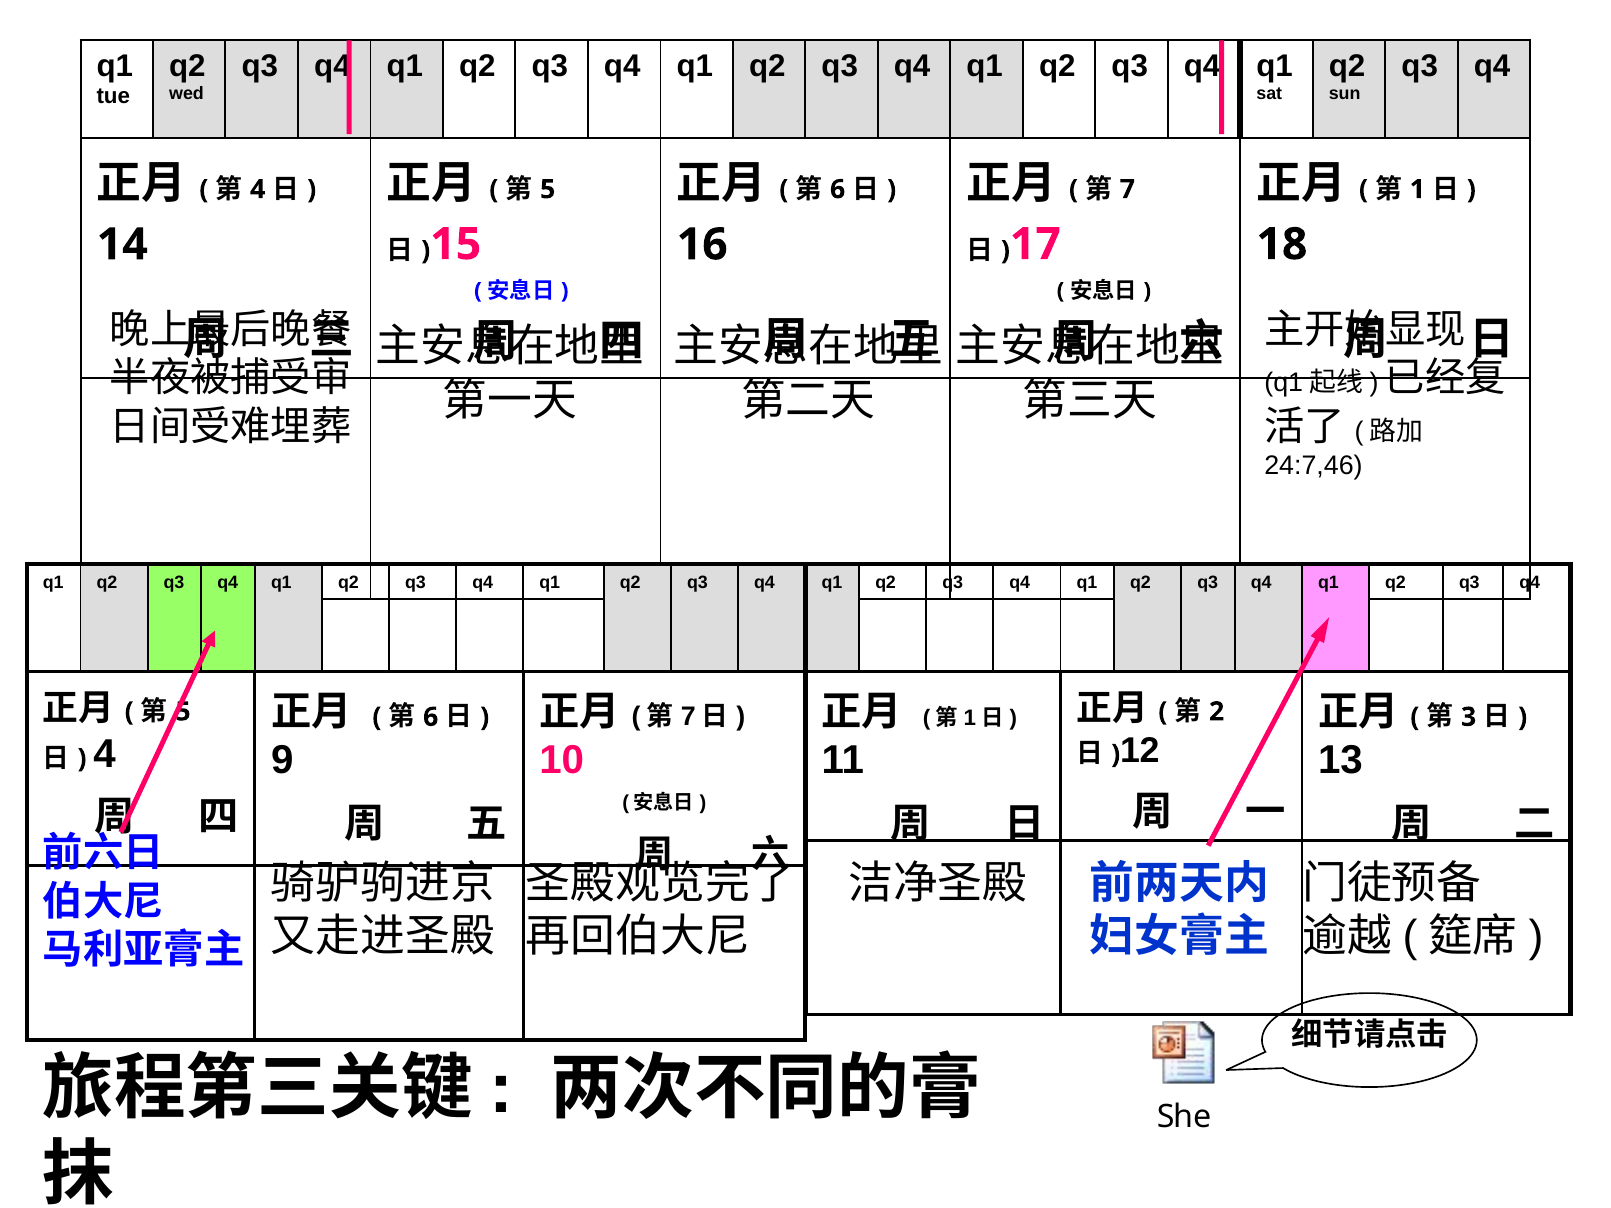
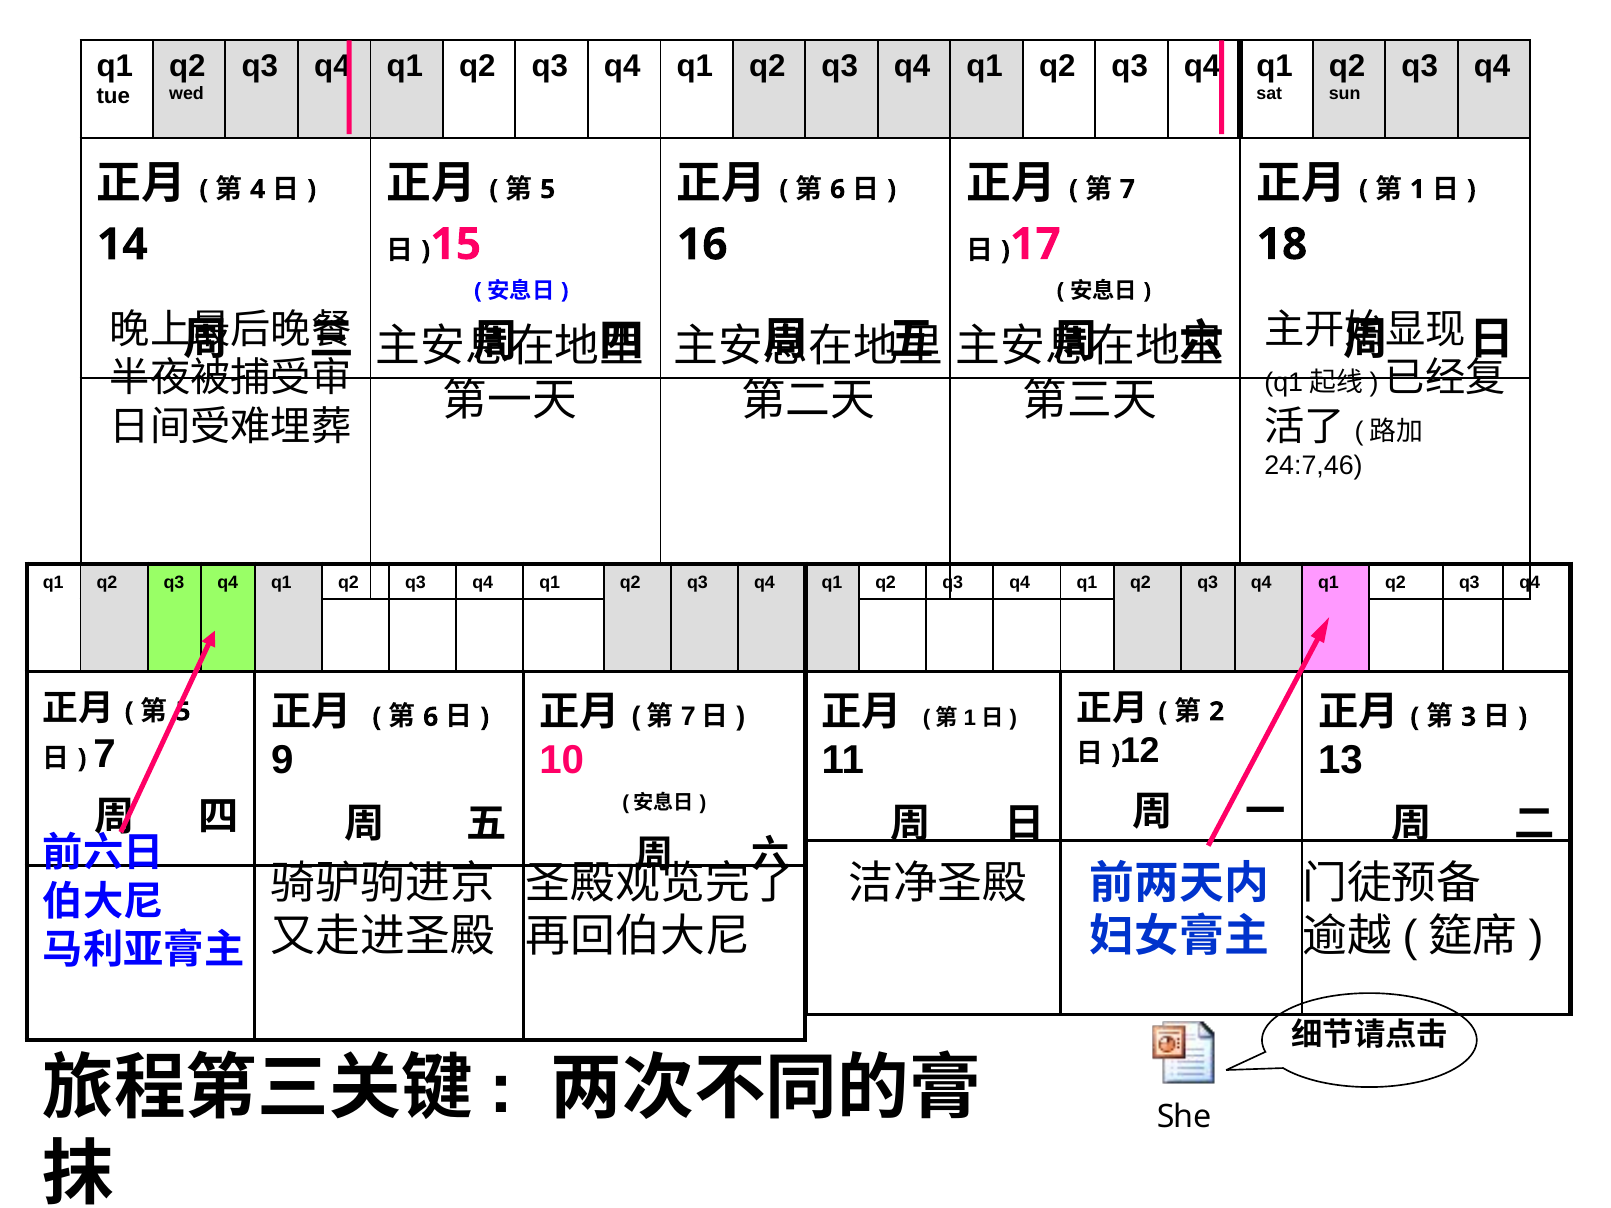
4 at (105, 754): 4 -> 7
